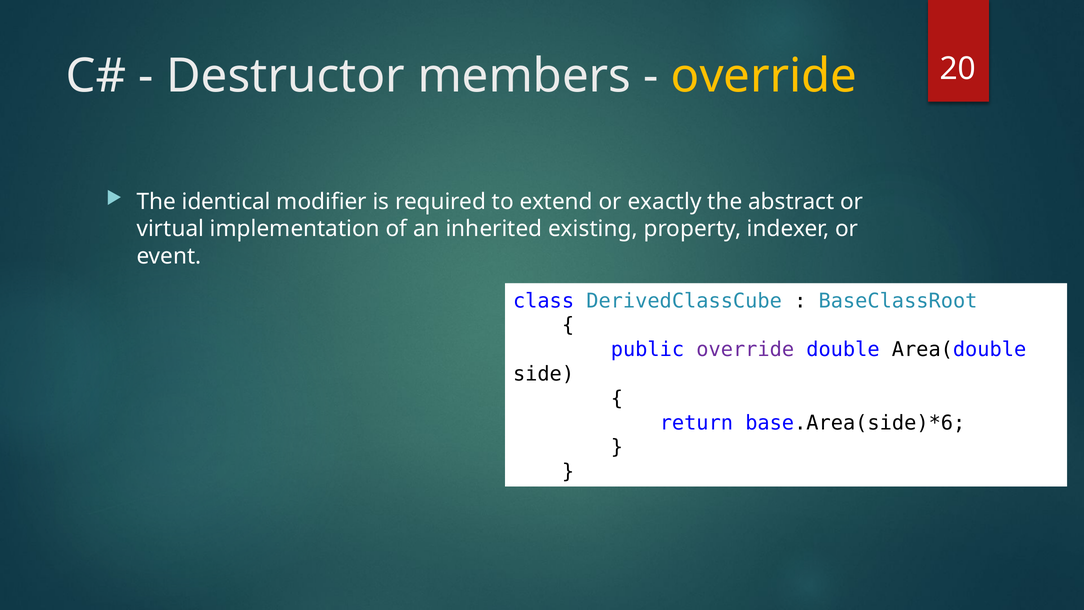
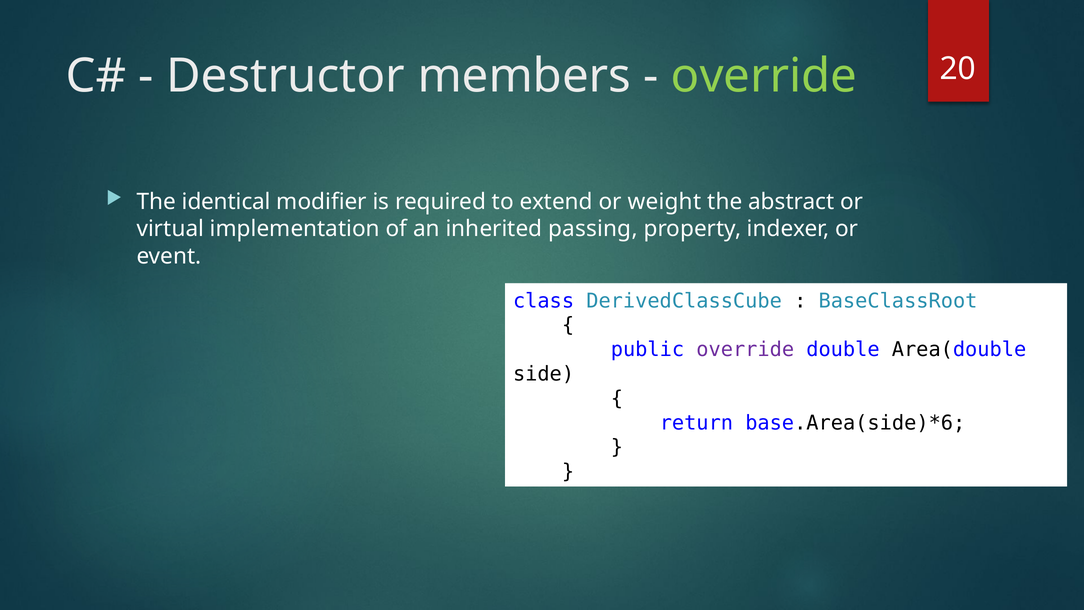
override at (764, 76) colour: yellow -> light green
exactly: exactly -> weight
existing: existing -> passing
